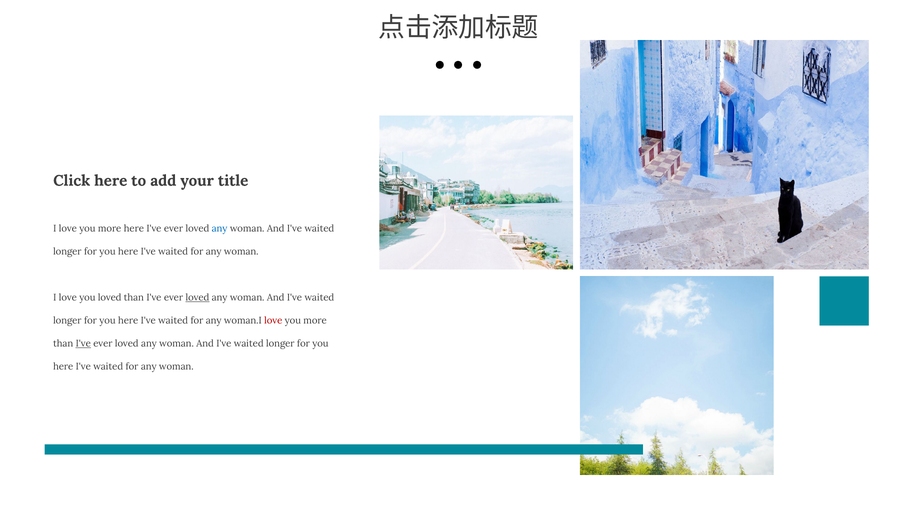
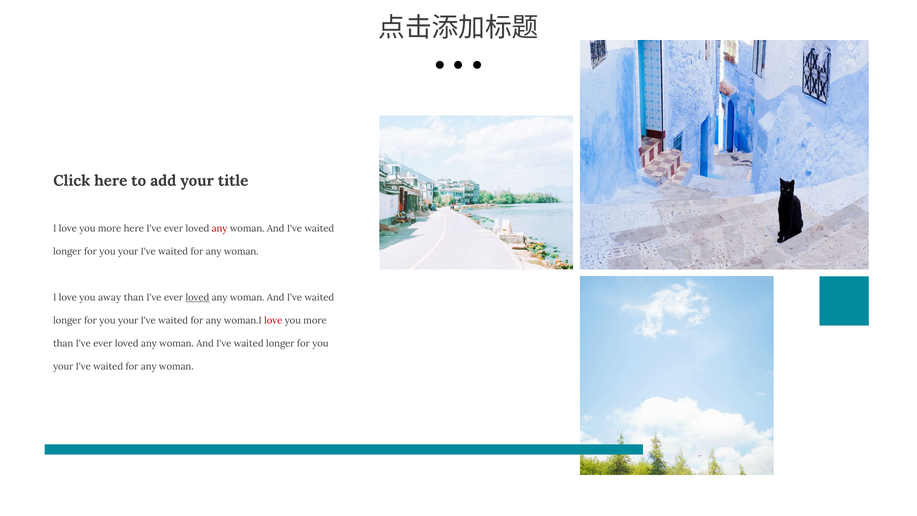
any at (220, 229) colour: blue -> red
here at (128, 251): here -> your
you loved: loved -> away
here at (128, 320): here -> your
I've at (83, 343) underline: present -> none
here at (63, 366): here -> your
